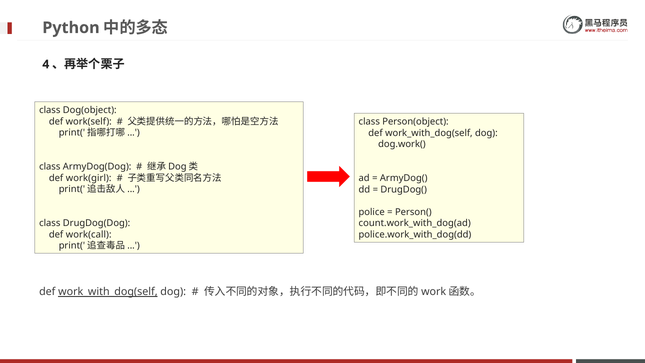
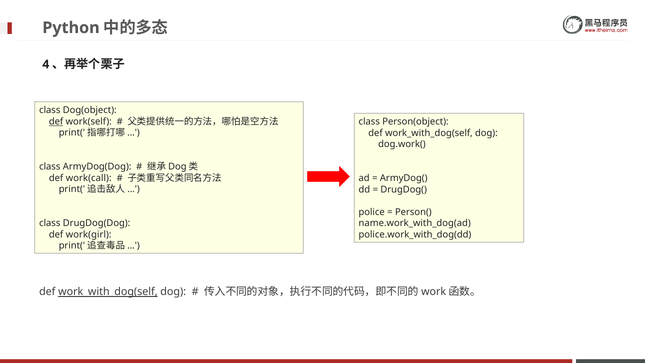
def at (56, 121) underline: none -> present
work(girl: work(girl -> work(call
count.work_with_dog(ad: count.work_with_dog(ad -> name.work_with_dog(ad
work(call: work(call -> work(girl
